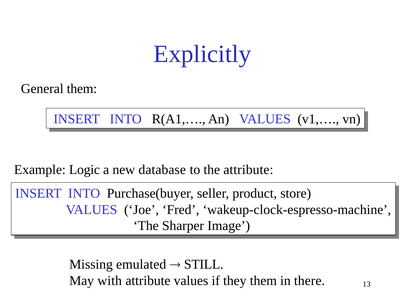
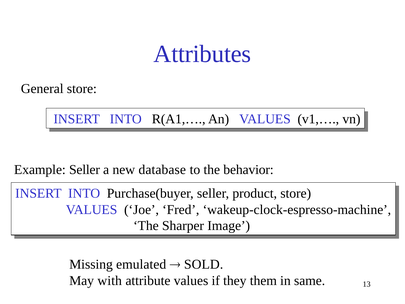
Explicitly: Explicitly -> Attributes
General them: them -> store
Example Logic: Logic -> Seller
the attribute: attribute -> behavior
STILL: STILL -> SOLD
there: there -> same
